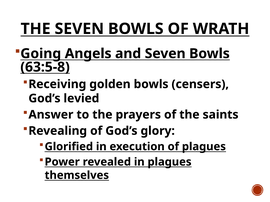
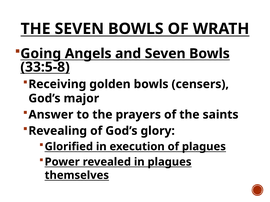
63:5-8: 63:5-8 -> 33:5-8
levied: levied -> major
